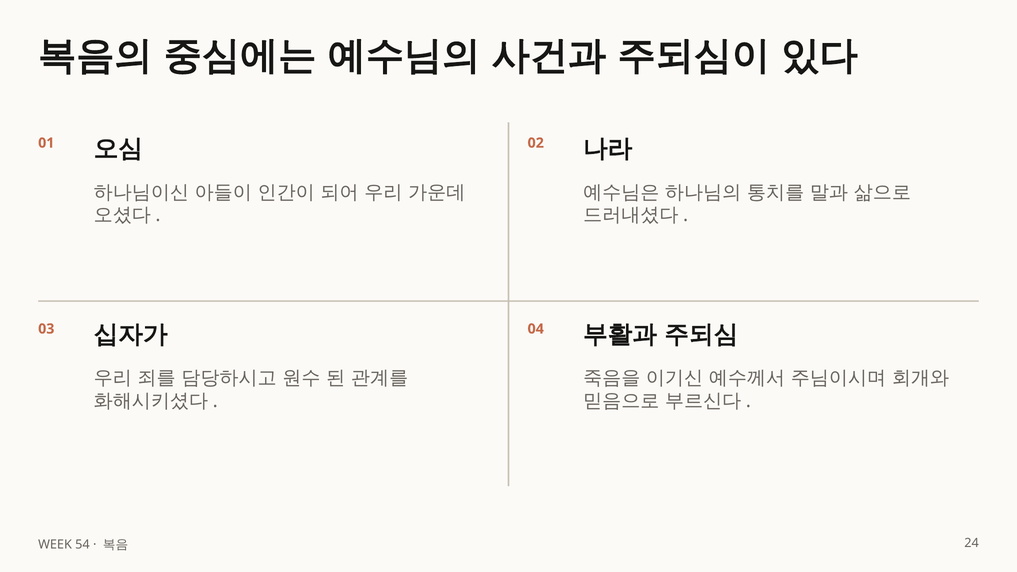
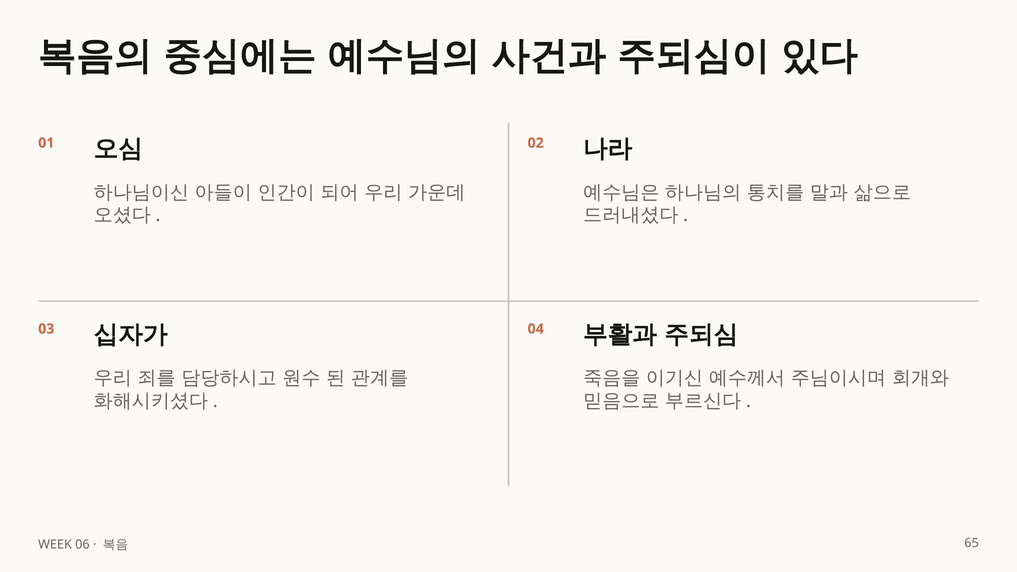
54: 54 -> 06
24: 24 -> 65
